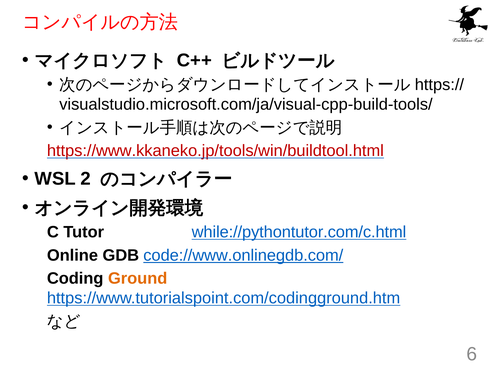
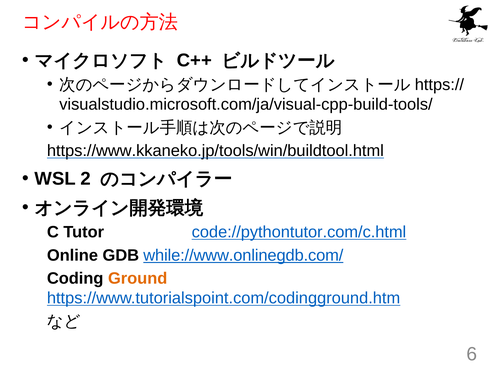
https://www.kkaneko.jp/tools/win/buildtool.html colour: red -> black
while://pythontutor.com/c.html: while://pythontutor.com/c.html -> code://pythontutor.com/c.html
code://www.onlinegdb.com/: code://www.onlinegdb.com/ -> while://www.onlinegdb.com/
